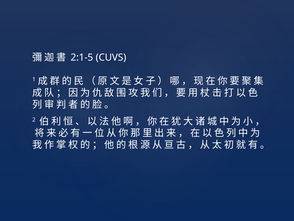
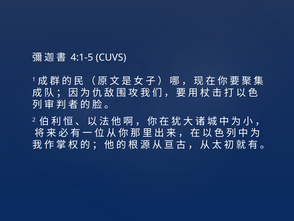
2:1-5: 2:1-5 -> 4:1-5
